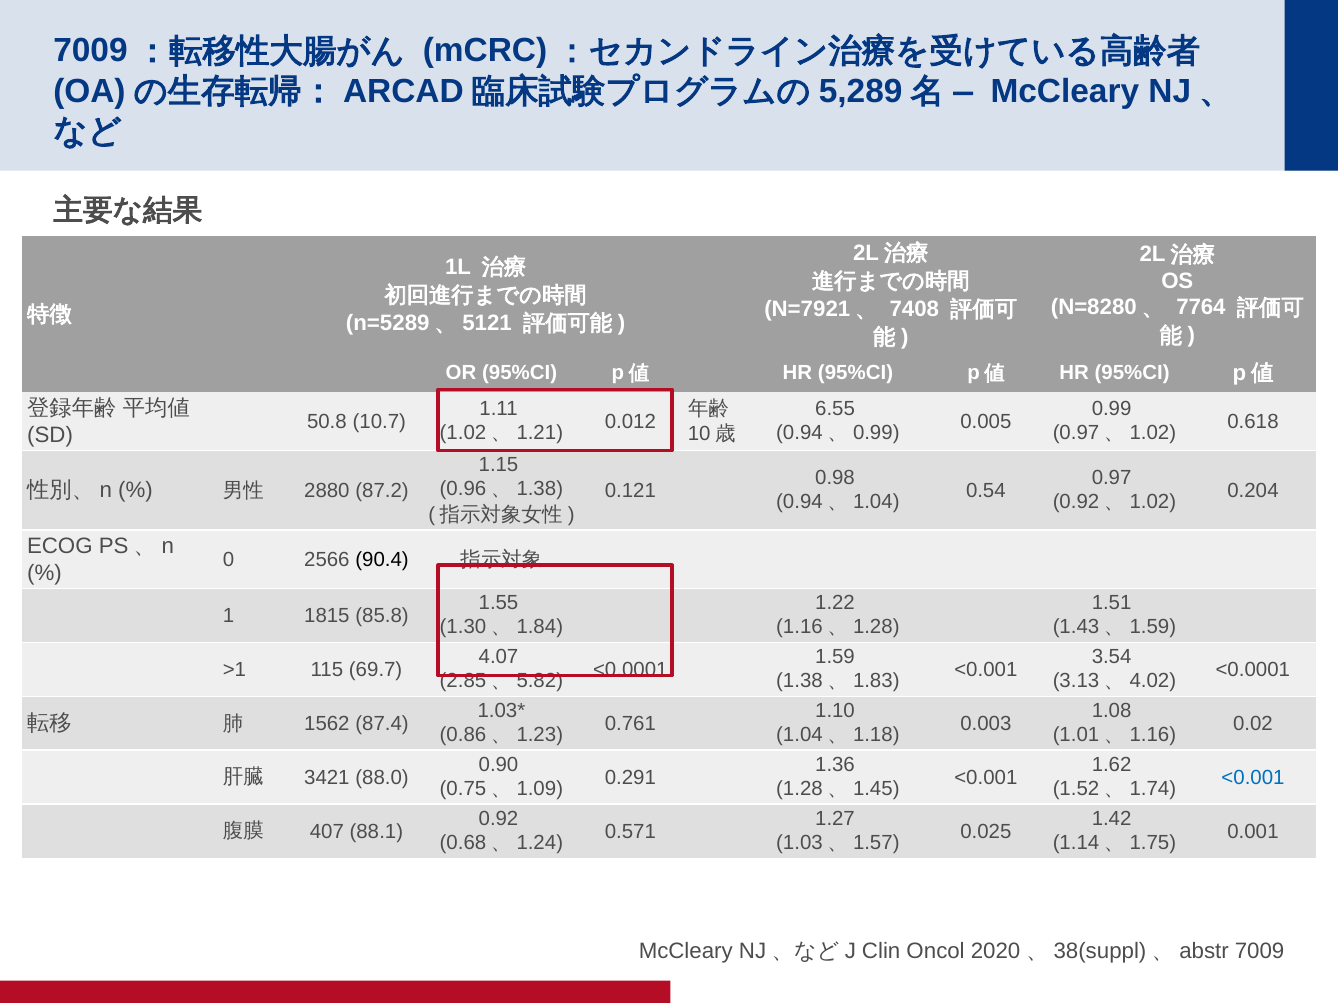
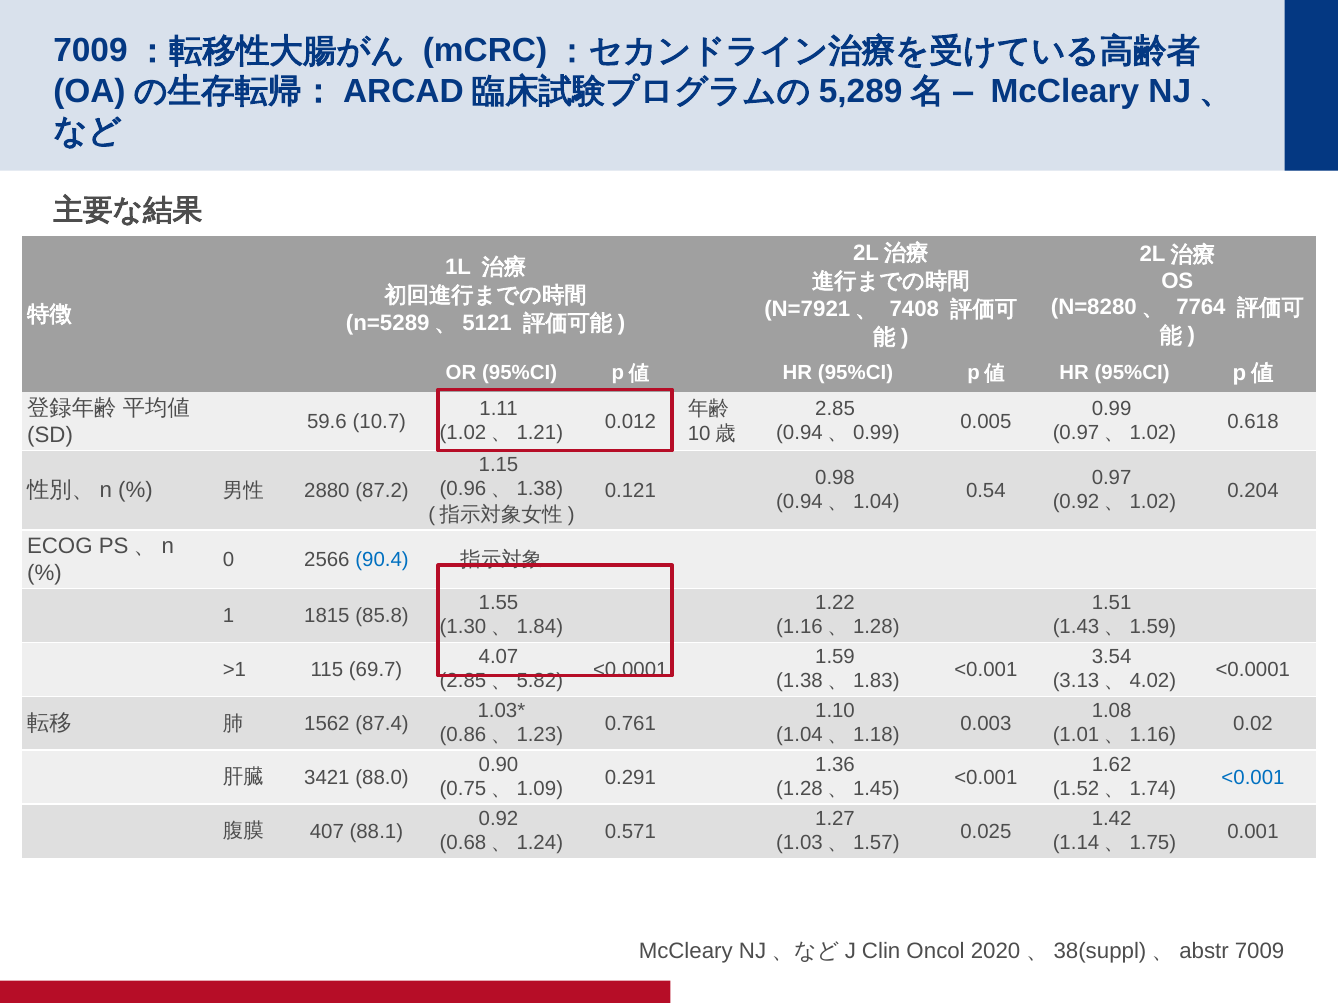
6.55: 6.55 -> 2.85
50.8: 50.8 -> 59.6
90.4 colour: black -> blue
